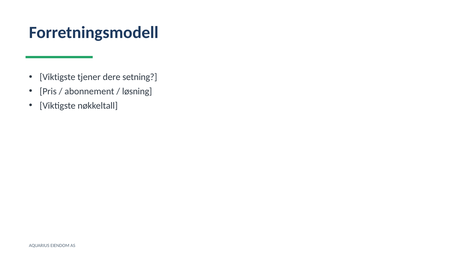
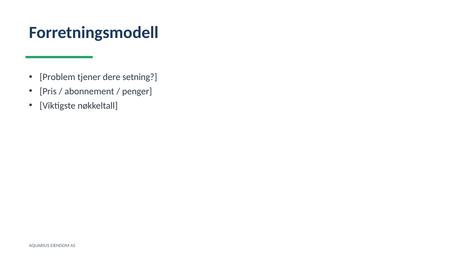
Viktigste at (57, 77): Viktigste -> Problem
løsning: løsning -> penger
